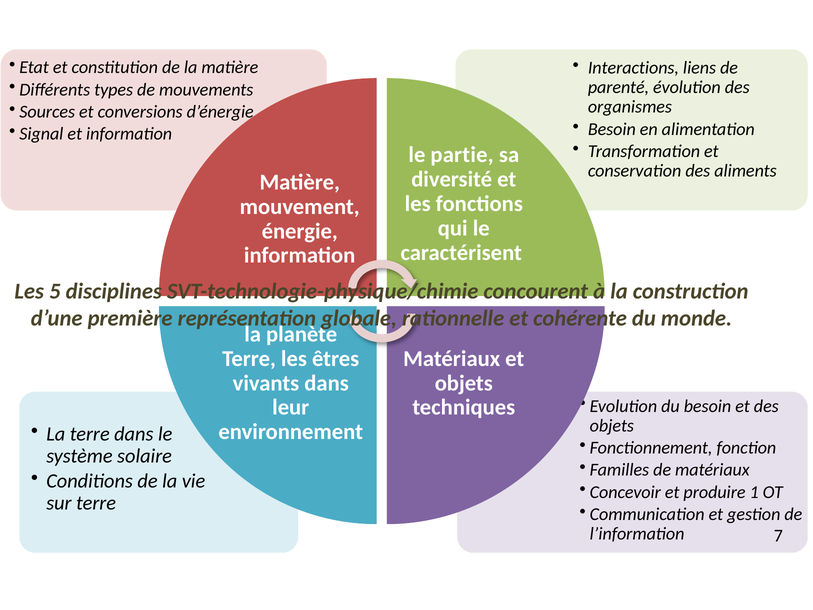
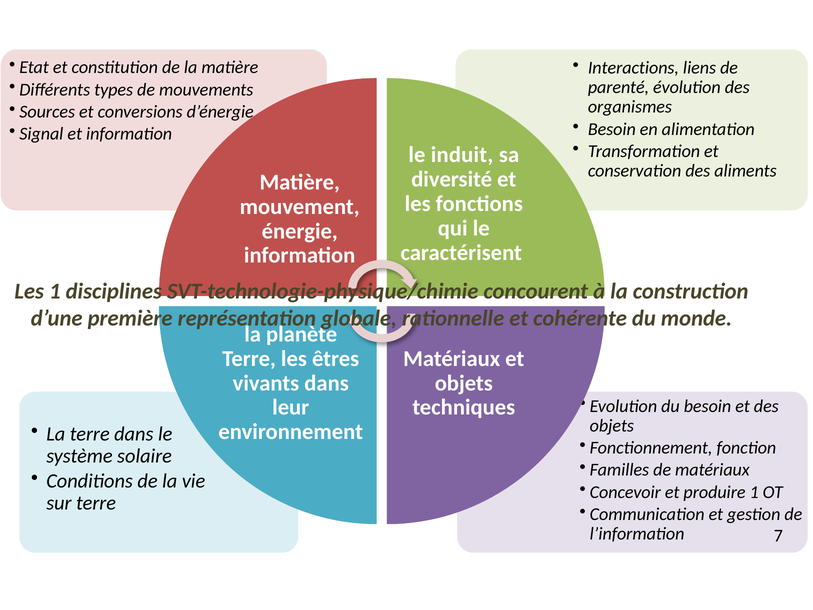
partie: partie -> induit
Les 5: 5 -> 1
